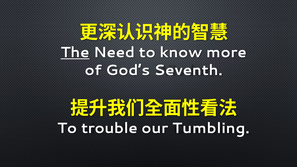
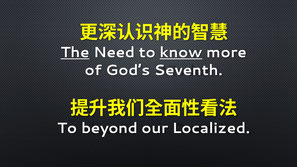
know underline: none -> present
trouble: trouble -> beyond
Tumbling: Tumbling -> Localized
